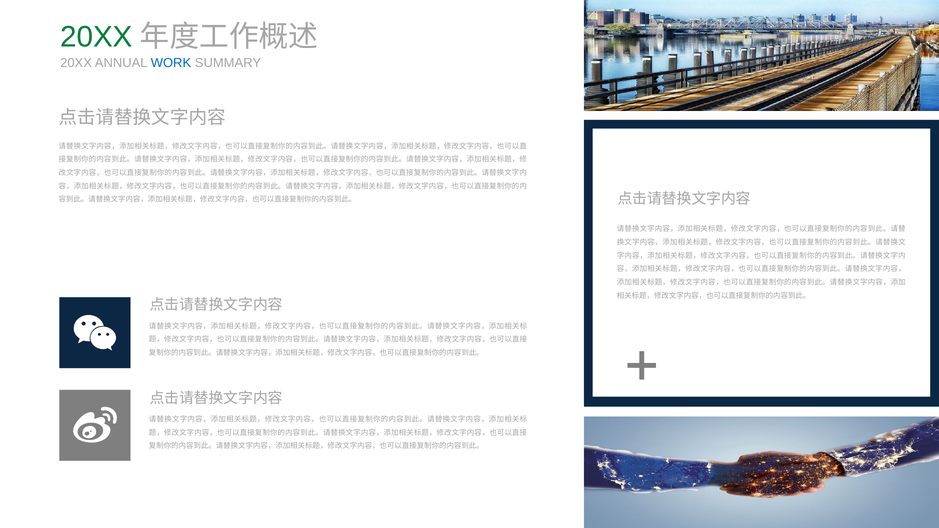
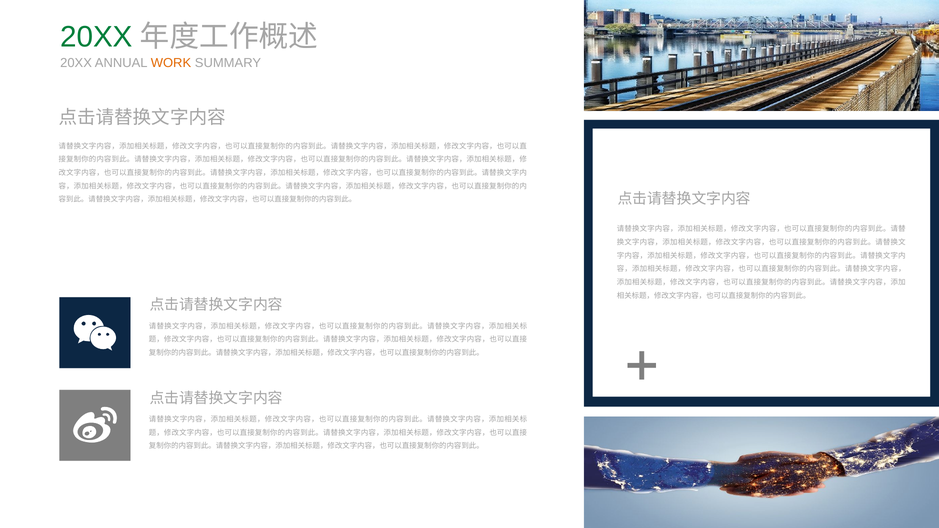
WORK colour: blue -> orange
